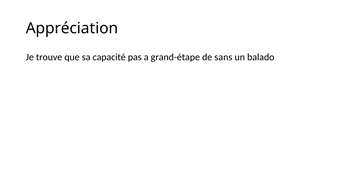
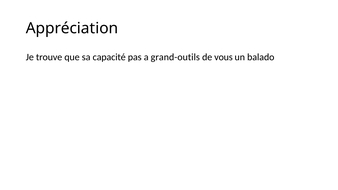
grand-étape: grand-étape -> grand-outils
sans: sans -> vous
